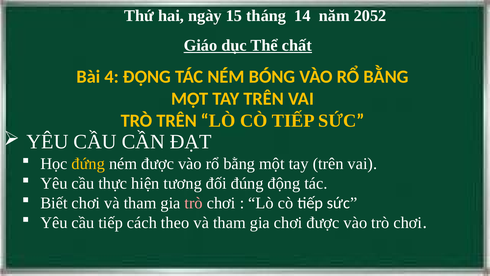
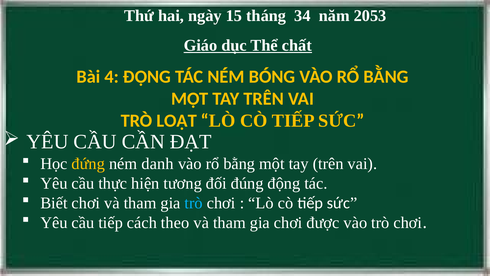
14: 14 -> 34
2052: 2052 -> 2053
TRÒ TRÊN: TRÊN -> LOẠT
ném được: được -> danh
trò at (194, 203) colour: pink -> light blue
